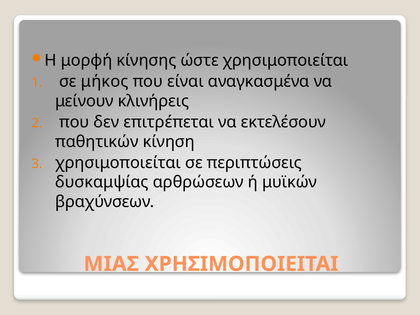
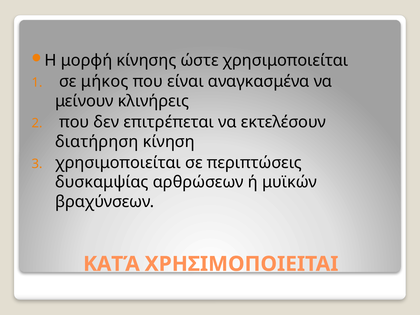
παθητικών: παθητικών -> διατήρηση
ΜΙΑΣ: ΜΙΑΣ -> ΚΑΤΆ
